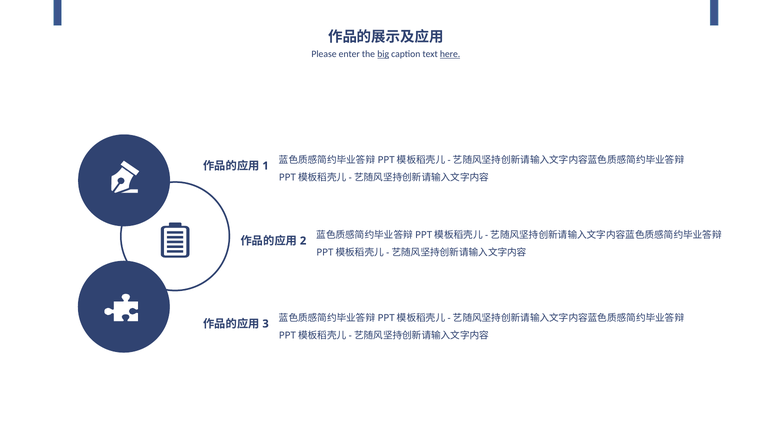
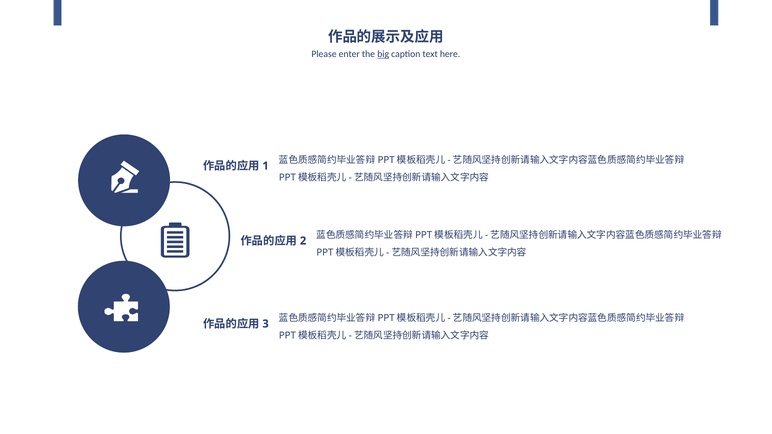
here underline: present -> none
